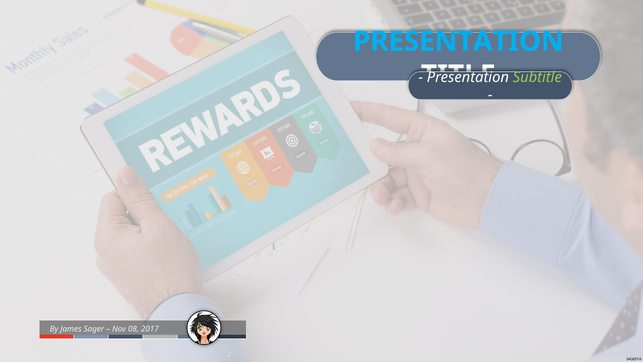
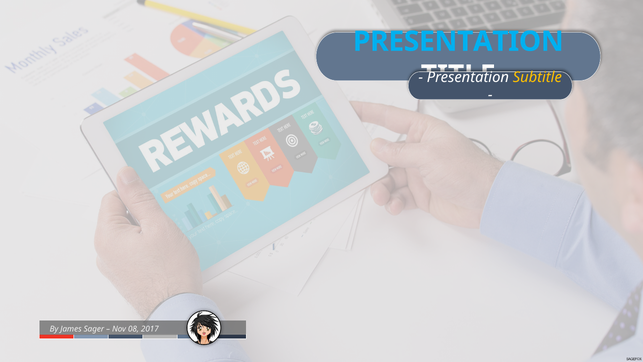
Subtitle colour: light green -> yellow
